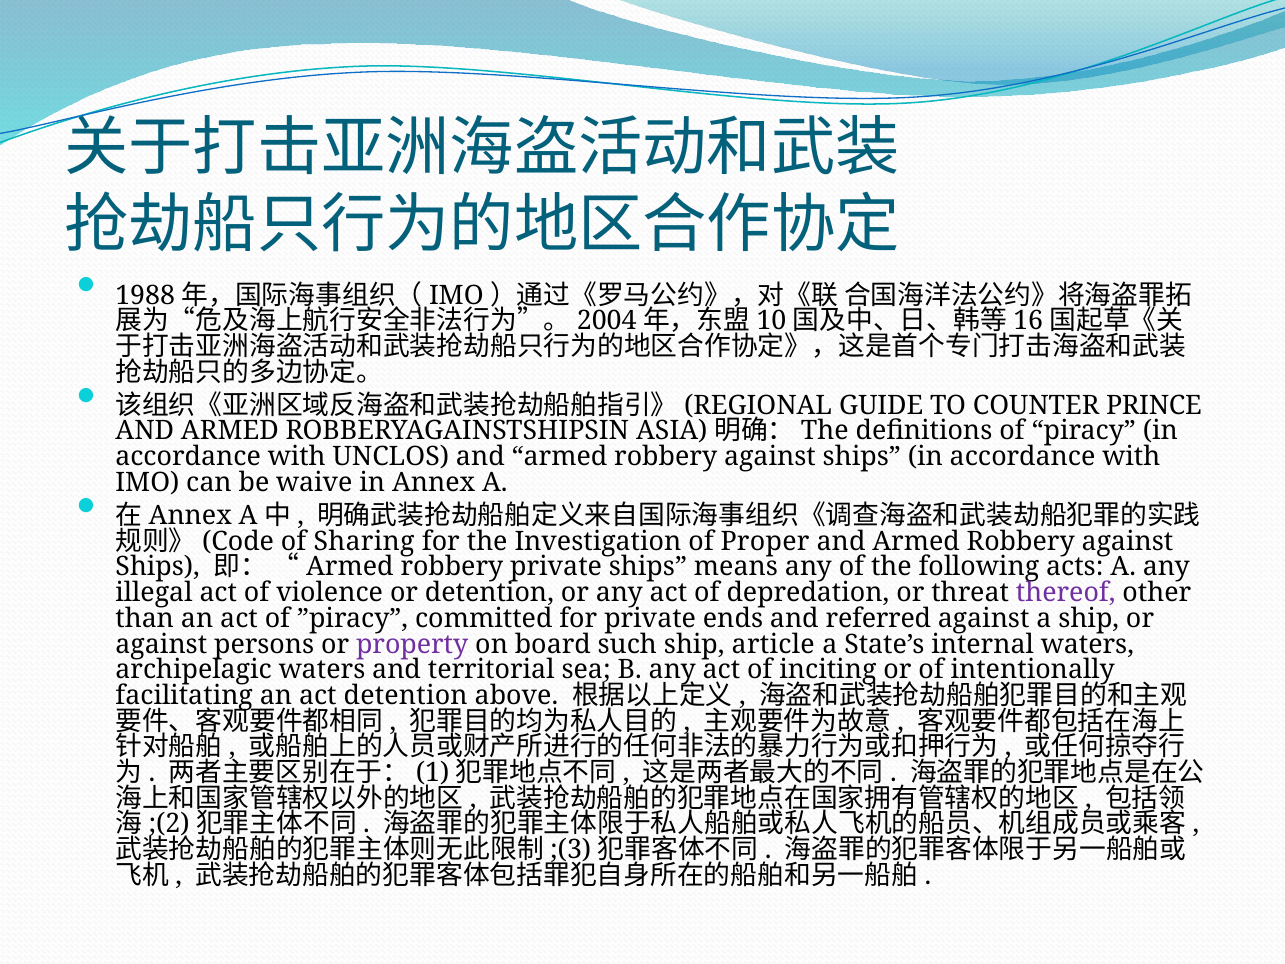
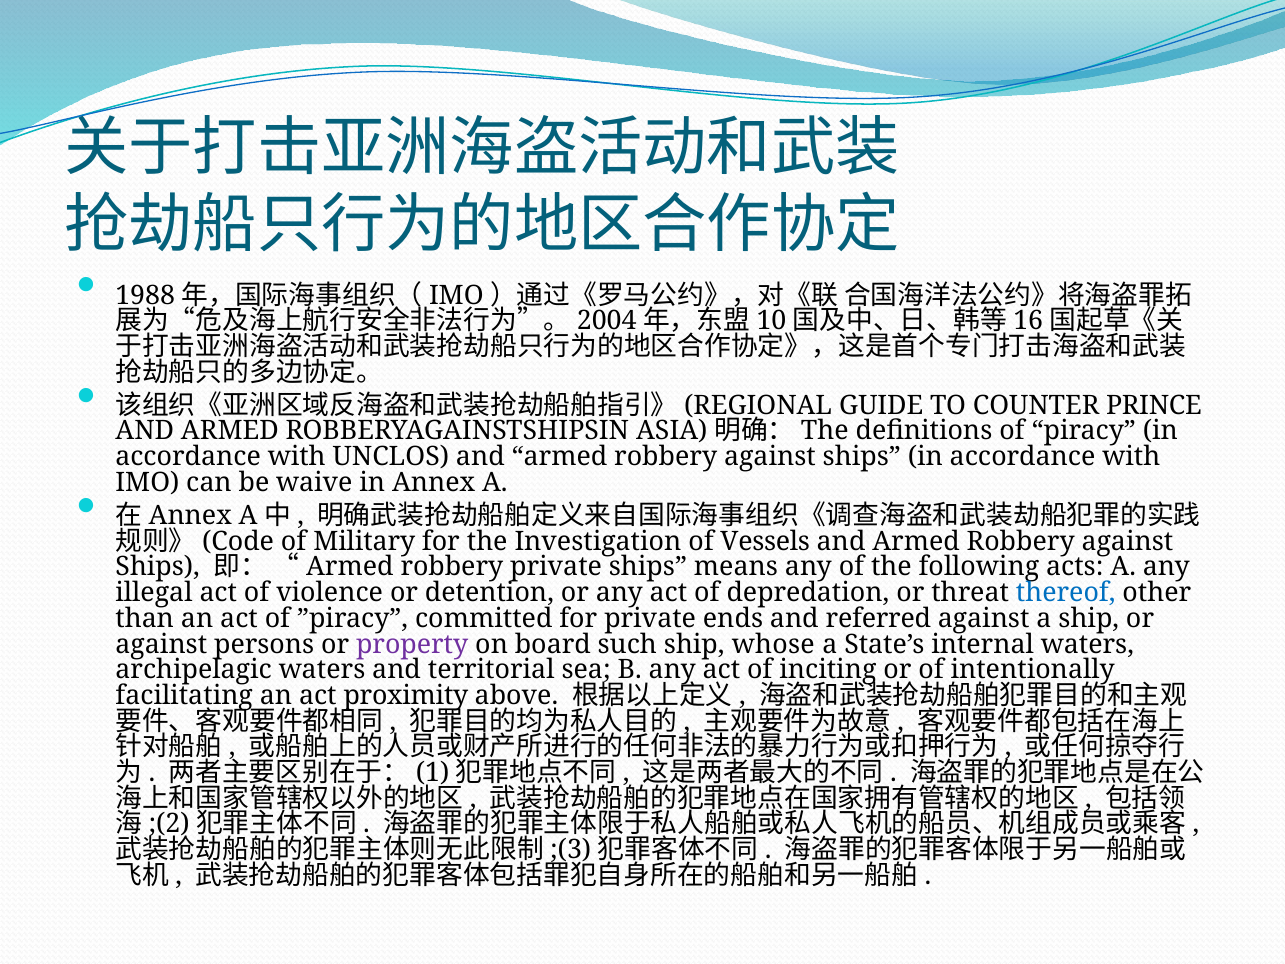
Sharing: Sharing -> Military
Proper: Proper -> Vessels
thereof colour: purple -> blue
article: article -> whose
act detention: detention -> proximity
